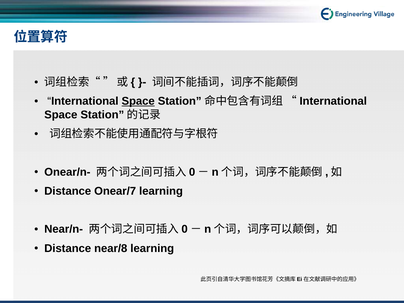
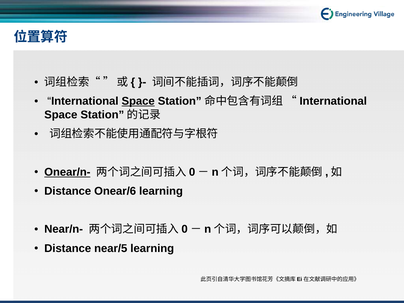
Onear/n- underline: none -> present
Onear/7: Onear/7 -> Onear/6
near/8: near/8 -> near/5
